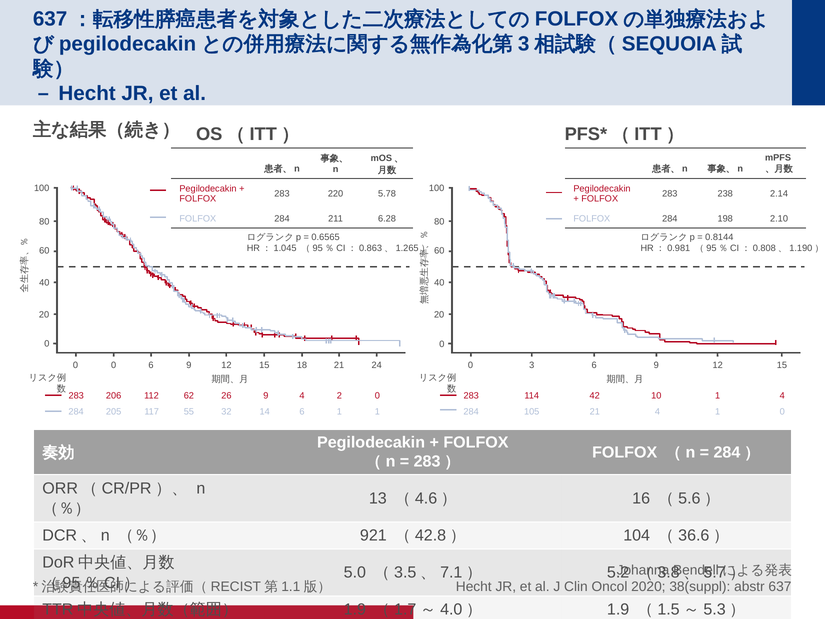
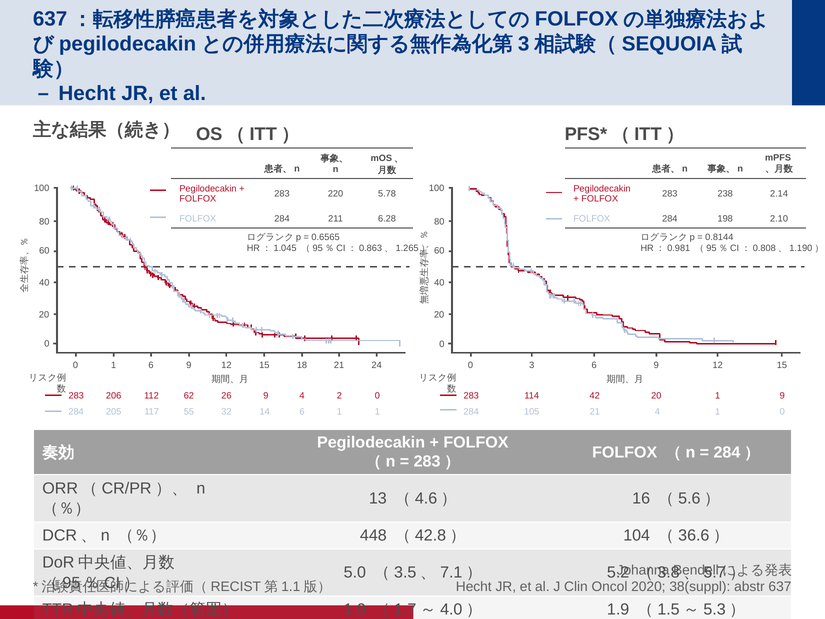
0 at (114, 365): 0 -> 1
42 10: 10 -> 20
1 4: 4 -> 9
921: 921 -> 448
